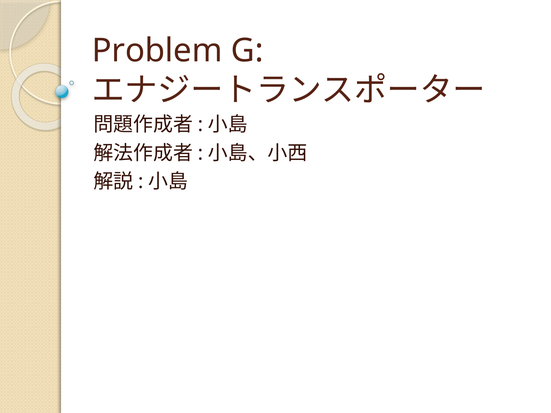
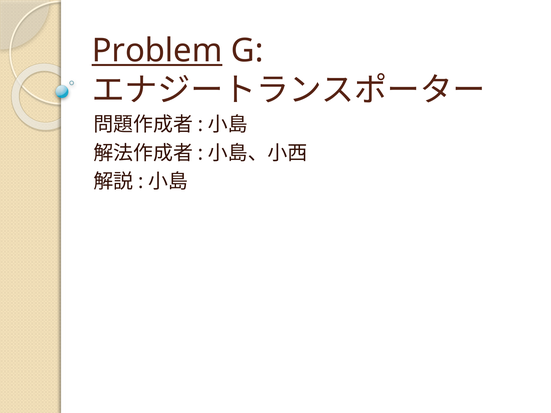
Problem underline: none -> present
